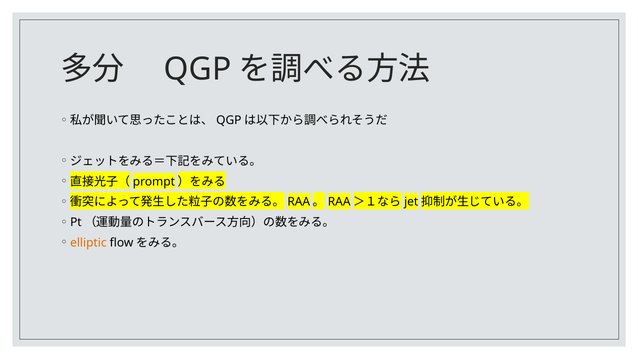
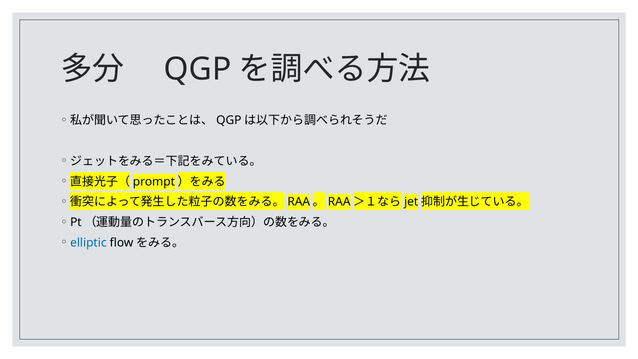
elliptic colour: orange -> blue
